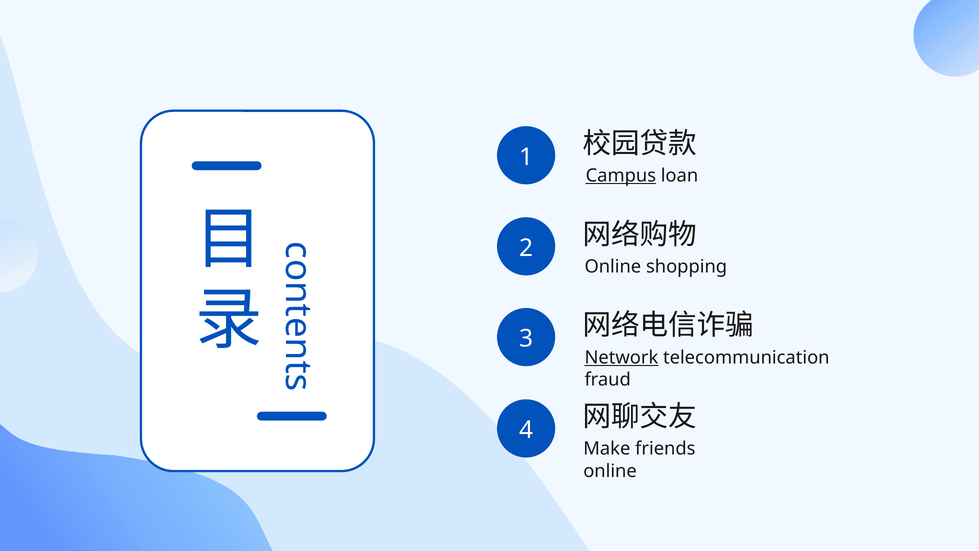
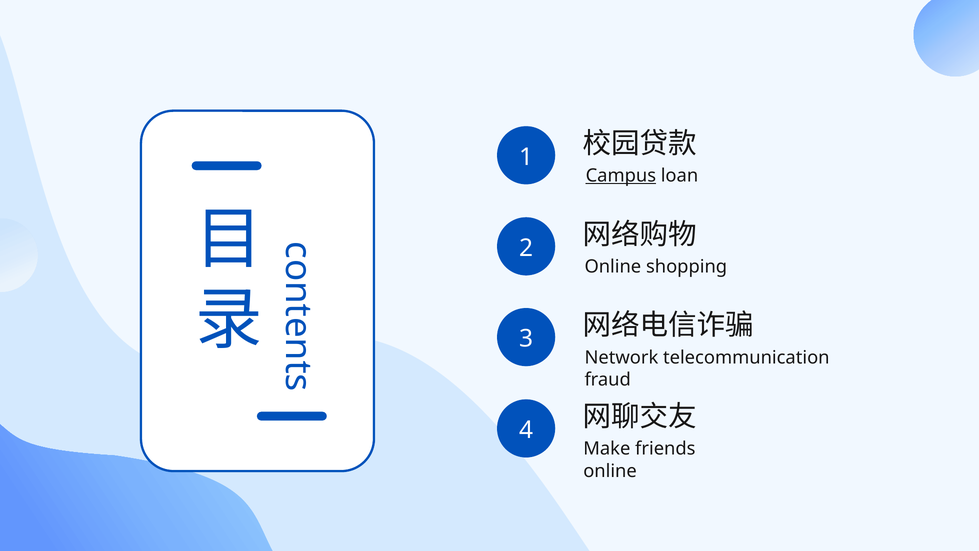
Network underline: present -> none
